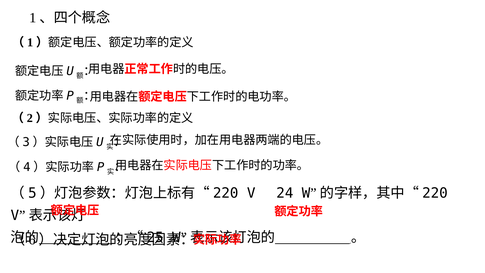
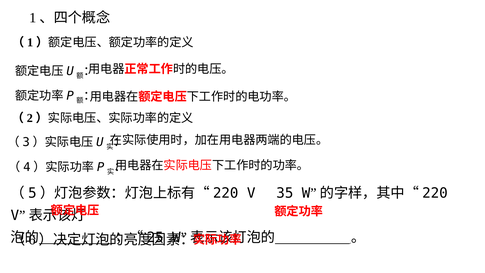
24: 24 -> 35
